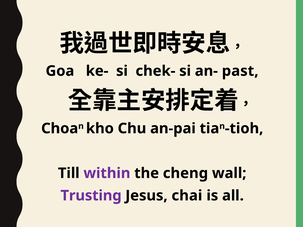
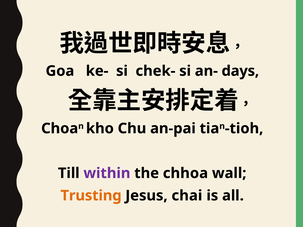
past: past -> days
cheng: cheng -> chhoa
Trusting colour: purple -> orange
